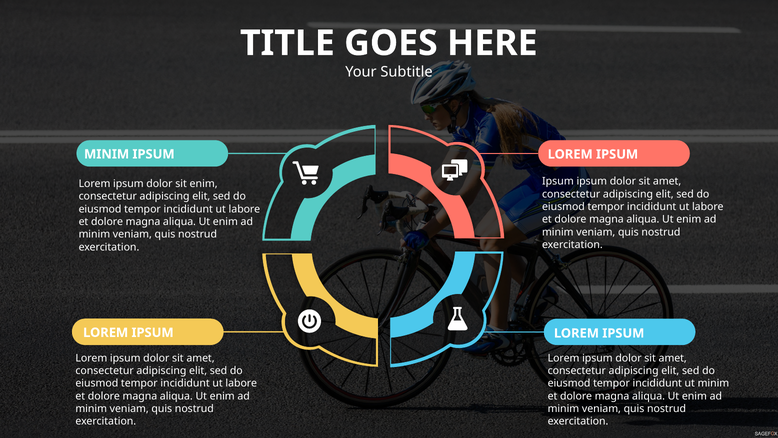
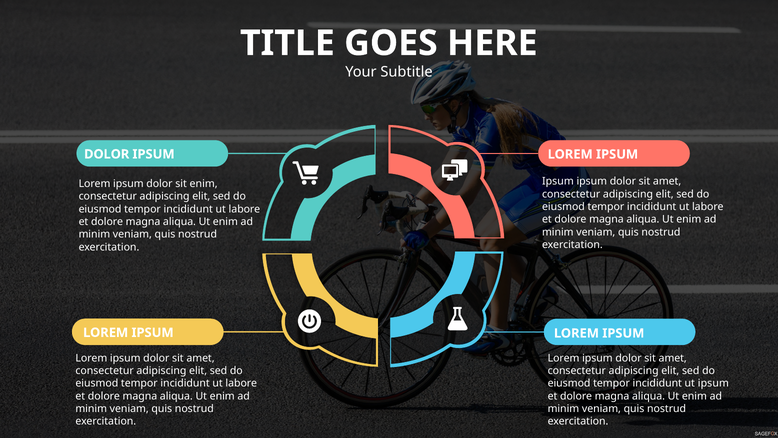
MINIM at (107, 154): MINIM -> DOLOR
ut minim: minim -> ipsum
